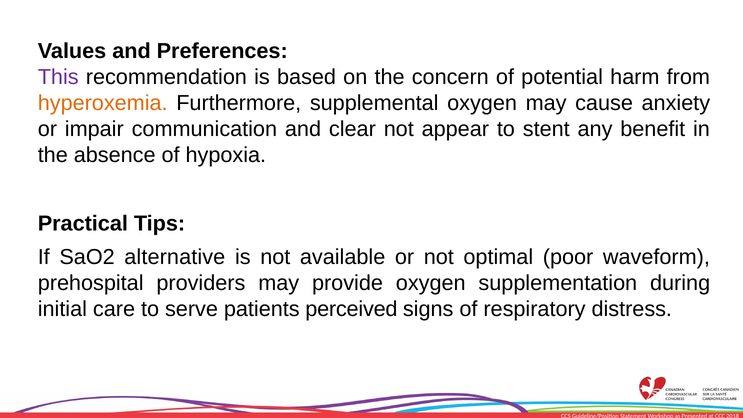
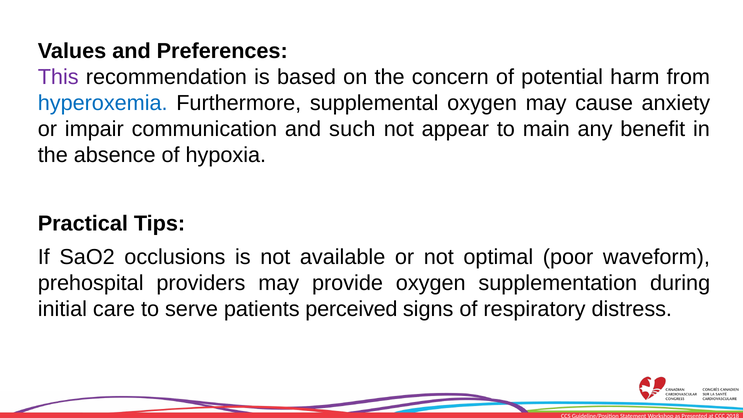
hyperoxemia colour: orange -> blue
clear: clear -> such
stent: stent -> main
alternative: alternative -> occlusions
